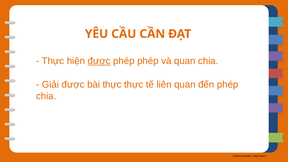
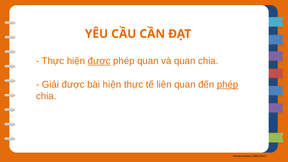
phép phép: phép -> quan
bài thực: thực -> hiện
phép at (228, 85) underline: none -> present
